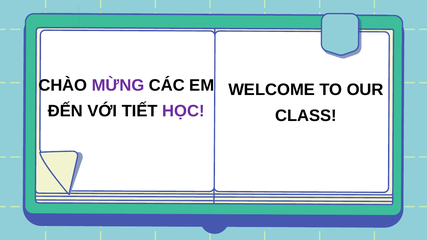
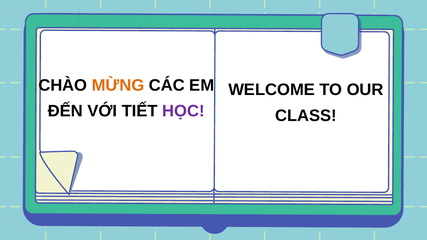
MỪNG colour: purple -> orange
